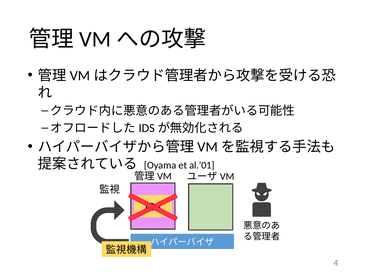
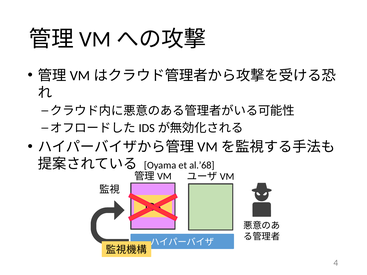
al.’01: al.’01 -> al.’68
